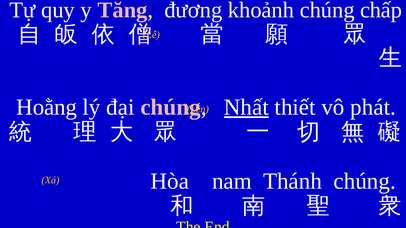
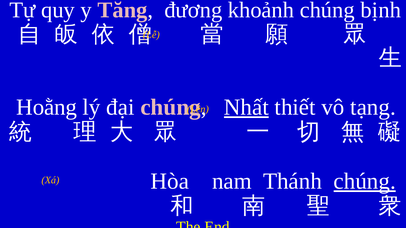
chấp: chấp -> bịnh
phát: phát -> tạng
chúng at (365, 182) underline: none -> present
